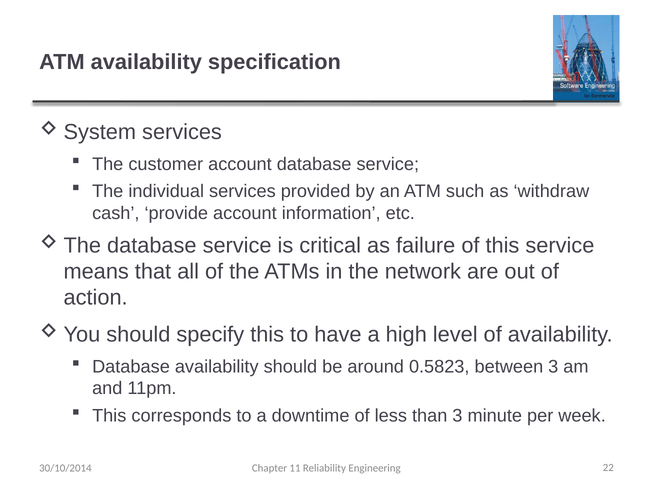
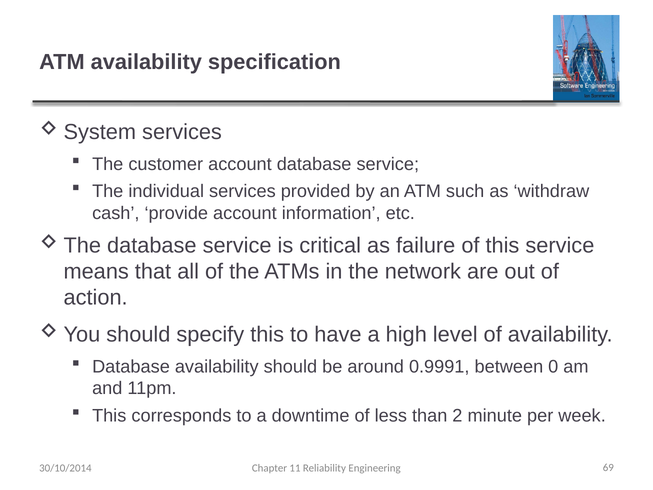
0.5823: 0.5823 -> 0.9991
between 3: 3 -> 0
than 3: 3 -> 2
22: 22 -> 69
